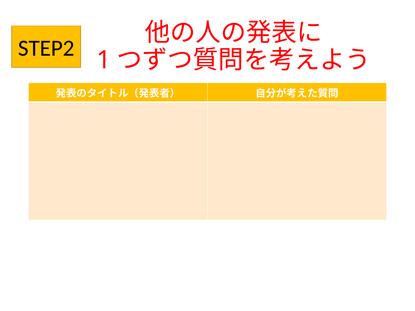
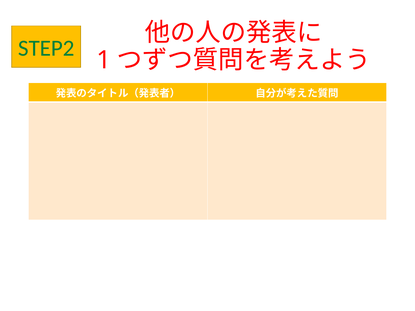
STEP2 colour: black -> green
